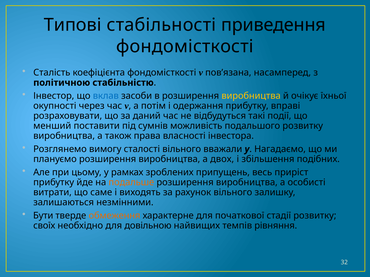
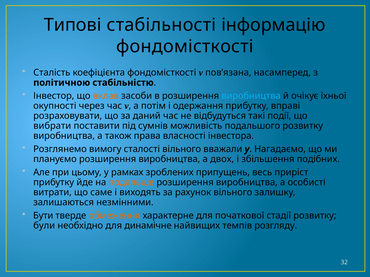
приведення: приведення -> інформацію
вклав colour: blue -> orange
виробництва at (251, 96) colour: yellow -> light blue
менший: менший -> вибрати
своїх: своїх -> були
довільною: довільною -> динамічне
рівняння: рівняння -> розгляду
